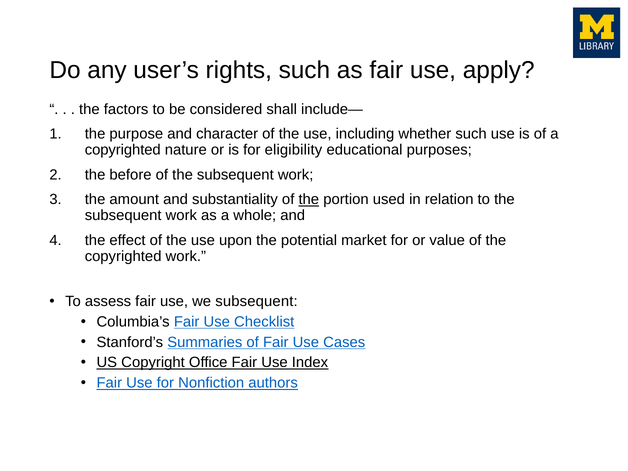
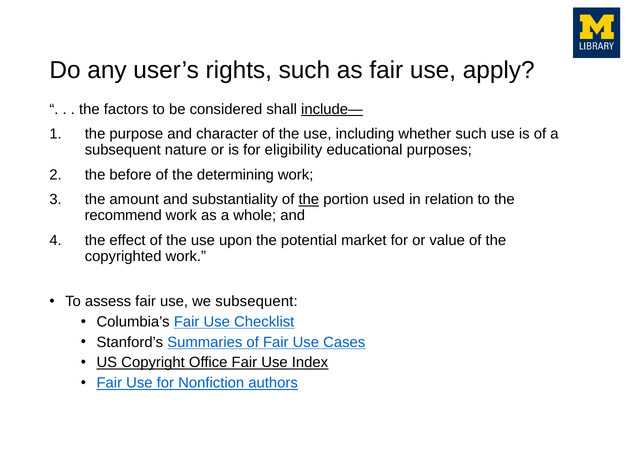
include— underline: none -> present
copyrighted at (123, 150): copyrighted -> subsequent
of the subsequent: subsequent -> determining
subsequent at (123, 216): subsequent -> recommend
